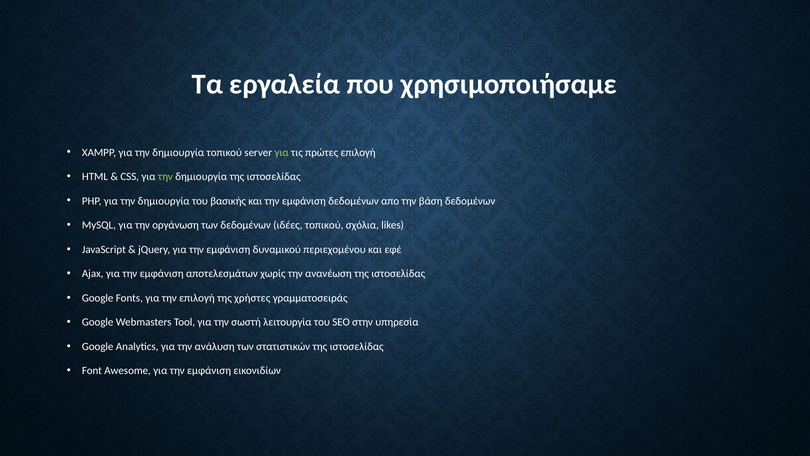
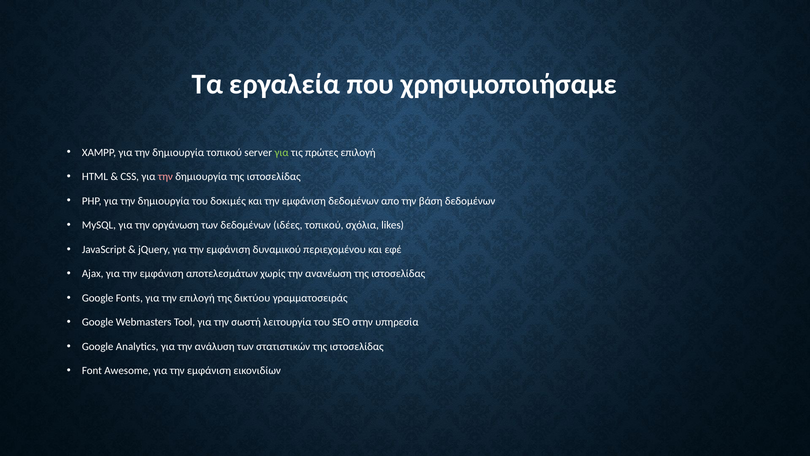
την at (165, 177) colour: light green -> pink
βασικής: βασικής -> δοκιμές
χρήστες: χρήστες -> δικτύου
